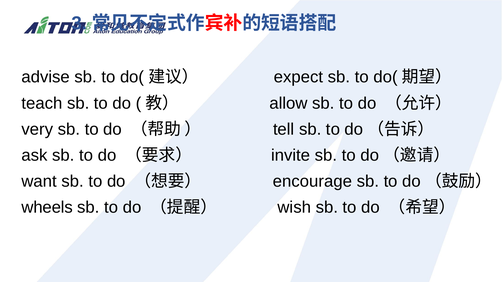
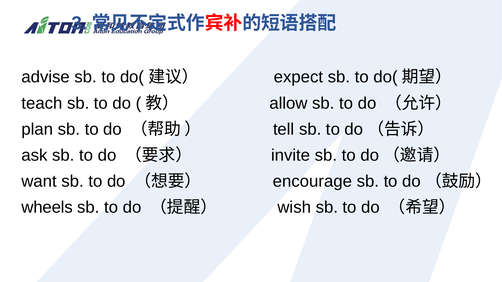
very: very -> plan
